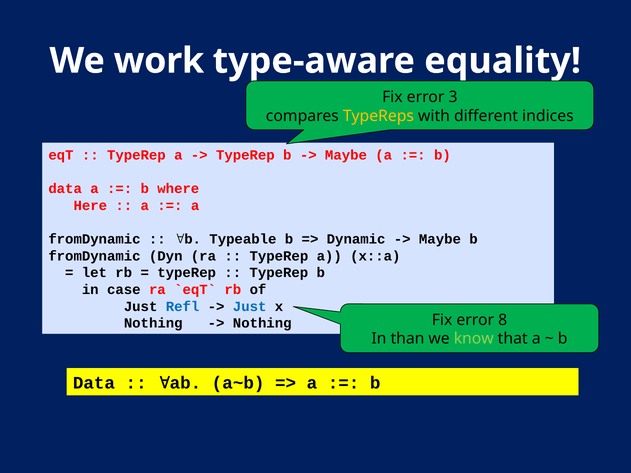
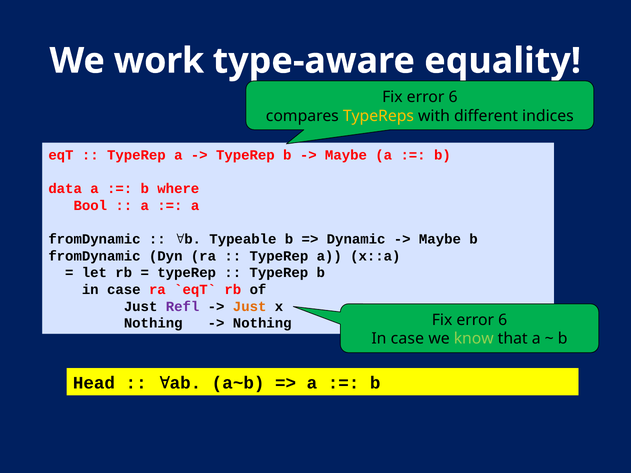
3 at (453, 97): 3 -> 6
Here: Here -> Bool
Refl colour: blue -> purple
Just at (250, 307) colour: blue -> orange
Nothing Fix error 8: 8 -> 6
than at (407, 339): than -> case
Data at (94, 383): Data -> Head
